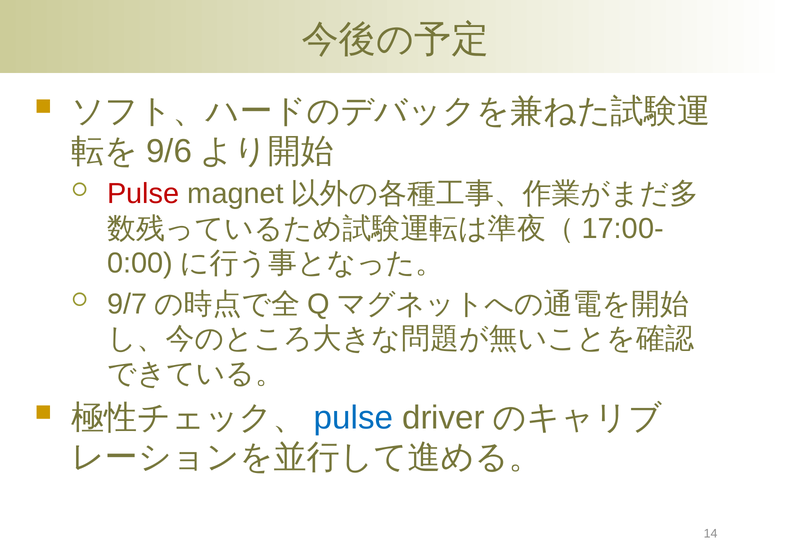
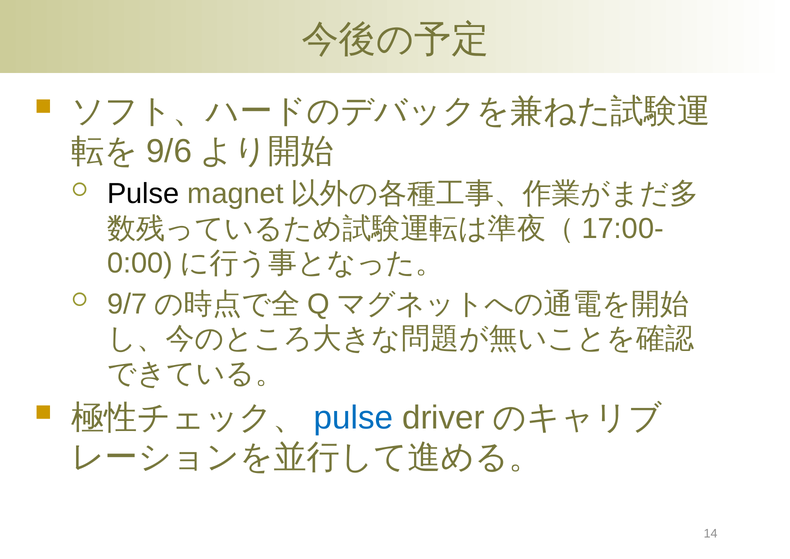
Pulse at (143, 194) colour: red -> black
